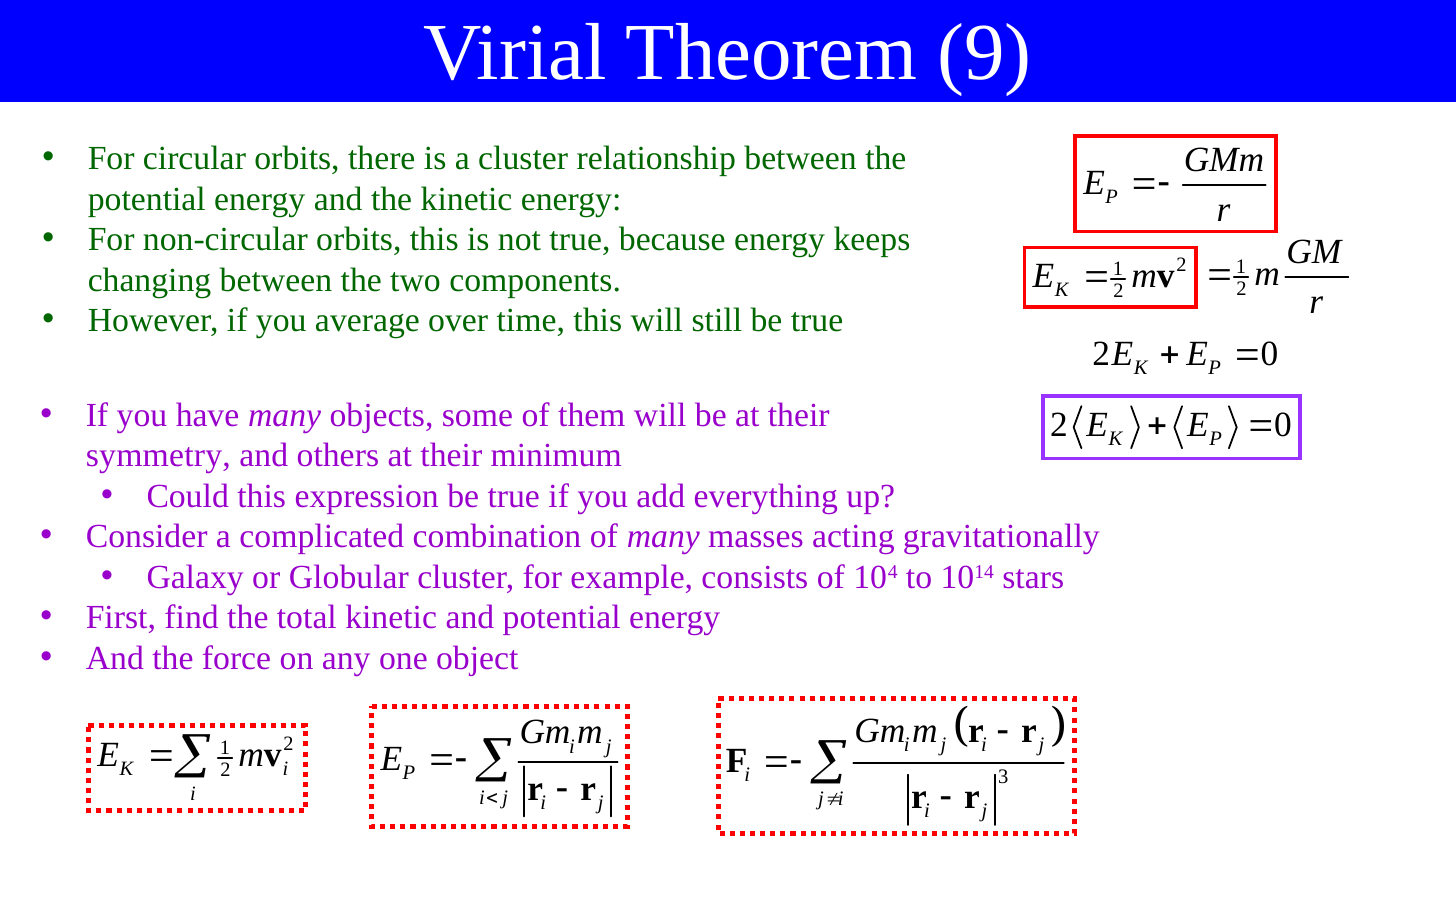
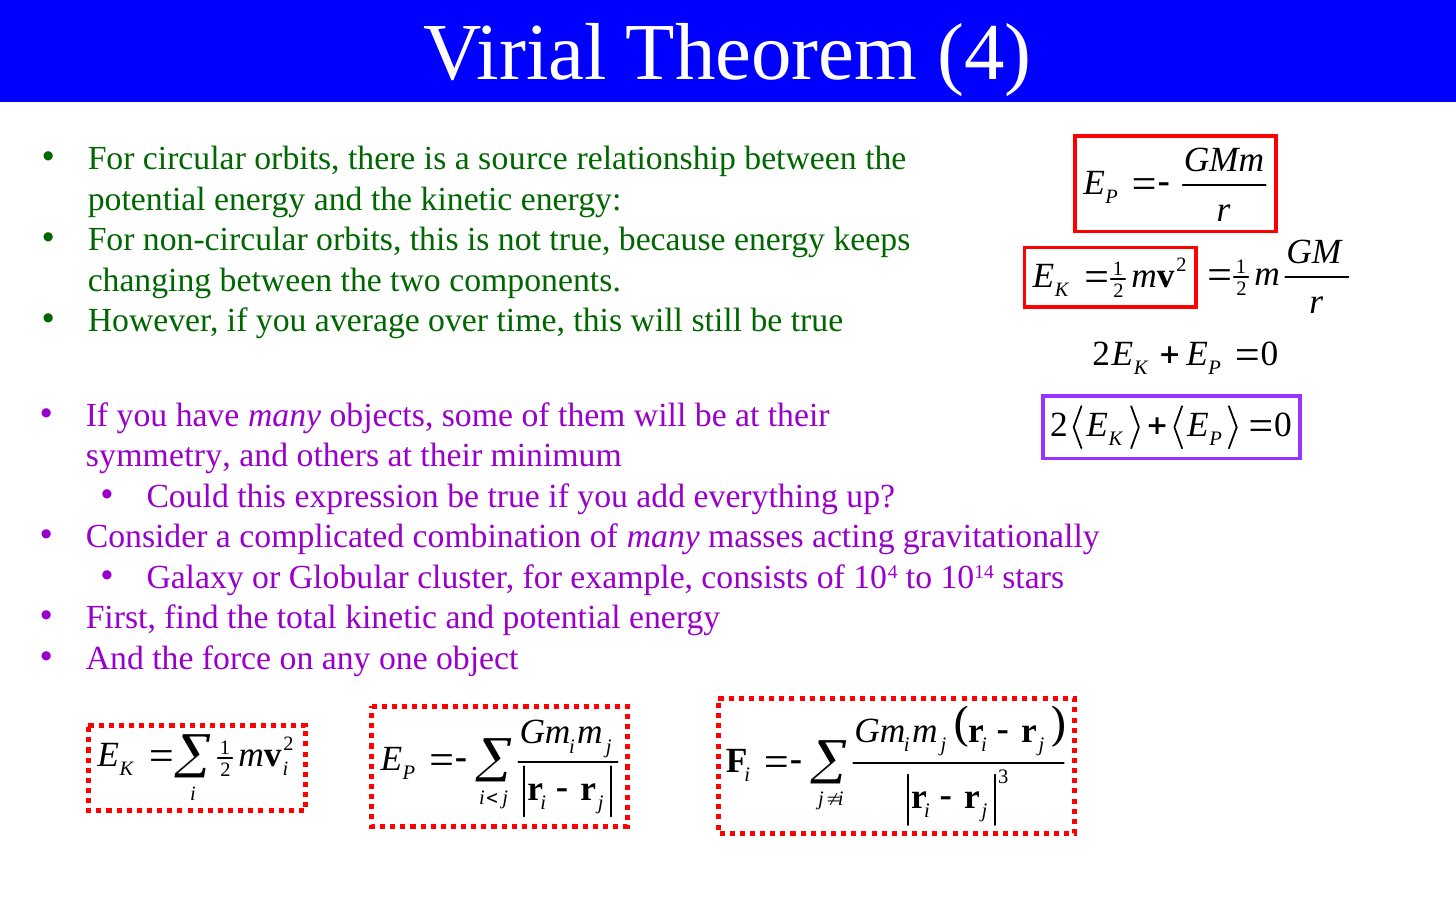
9: 9 -> 4
a cluster: cluster -> source
